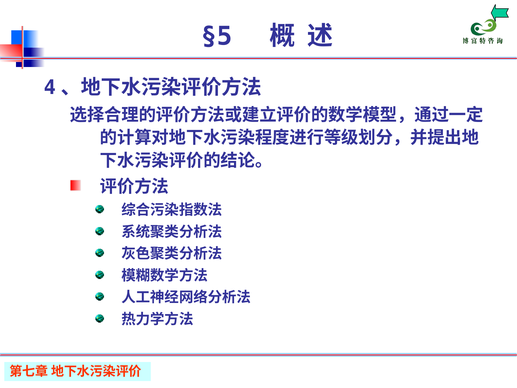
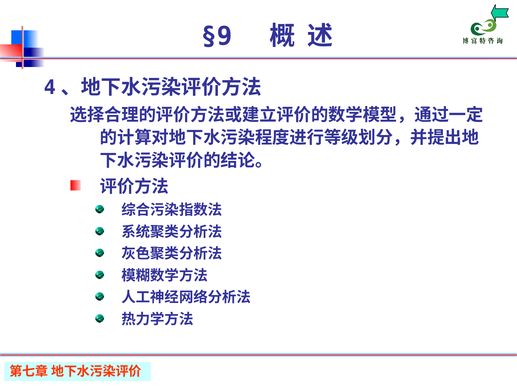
§5: §5 -> §9
